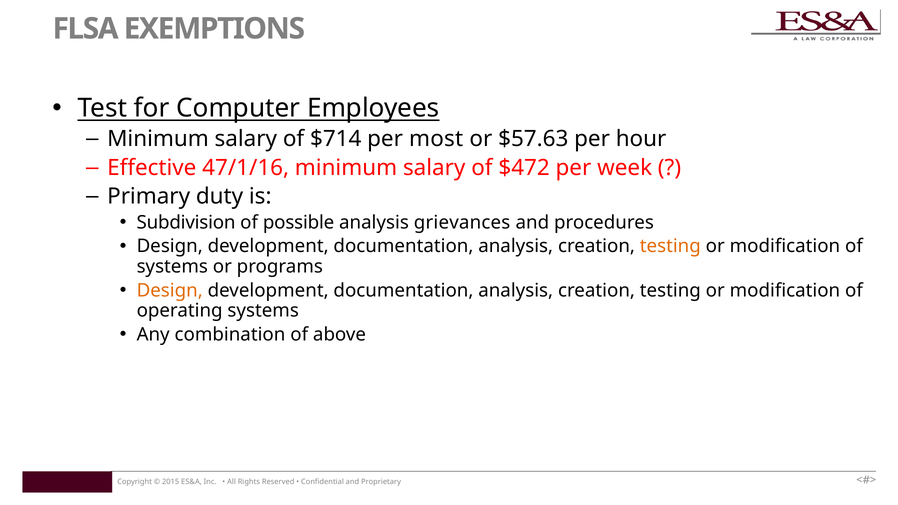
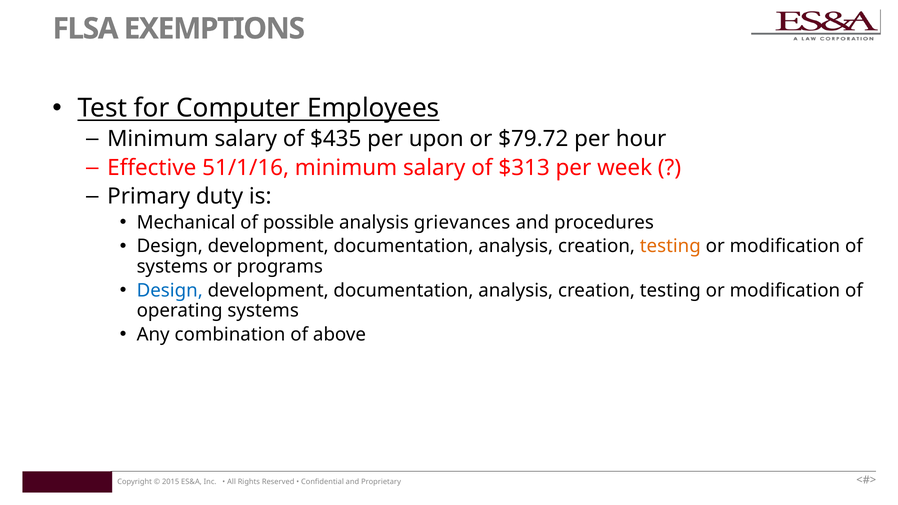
$714: $714 -> $435
most: most -> upon
$57.63: $57.63 -> $79.72
47/1/16: 47/1/16 -> 51/1/16
$472: $472 -> $313
Subdivision: Subdivision -> Mechanical
Design at (170, 290) colour: orange -> blue
